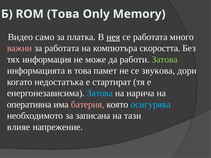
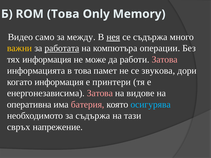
платка: платка -> между
се работата: работата -> съдържа
важни colour: pink -> yellow
работата at (62, 48) underline: none -> present
скоростта: скоростта -> операции
Затова at (165, 60) colour: light green -> pink
когато недостатъка: недостатъка -> информация
стартират: стартират -> принтери
Затова at (100, 93) colour: light blue -> pink
нарича: нарича -> видове
за записана: записана -> съдържа
влияе: влияе -> свръх
